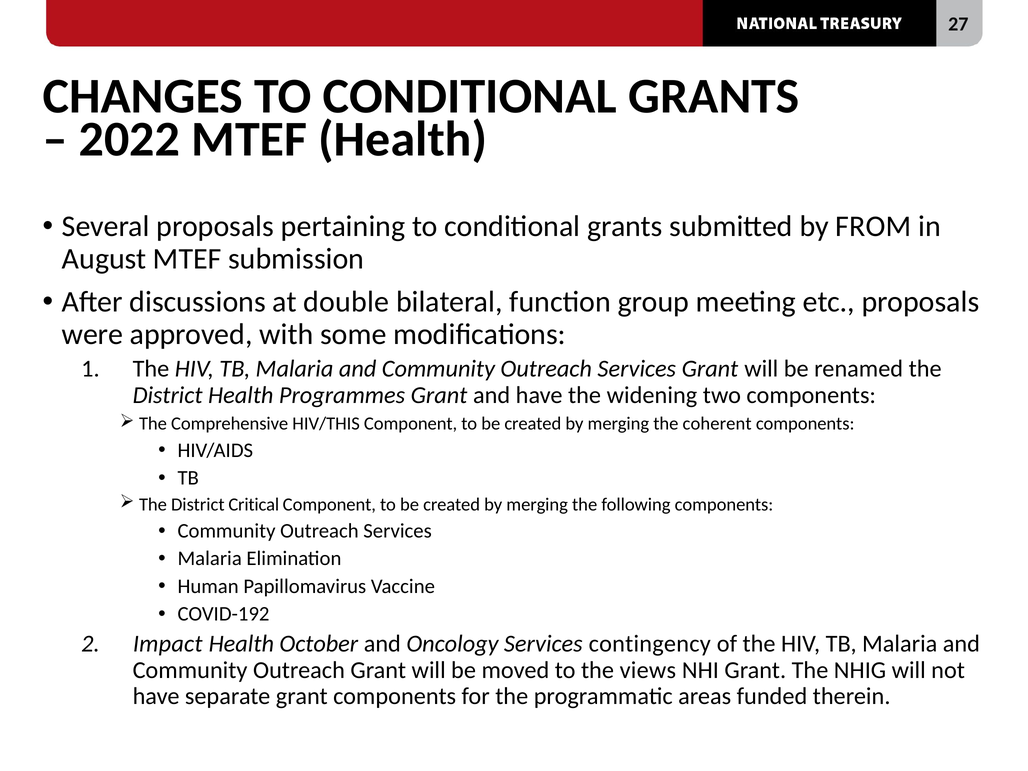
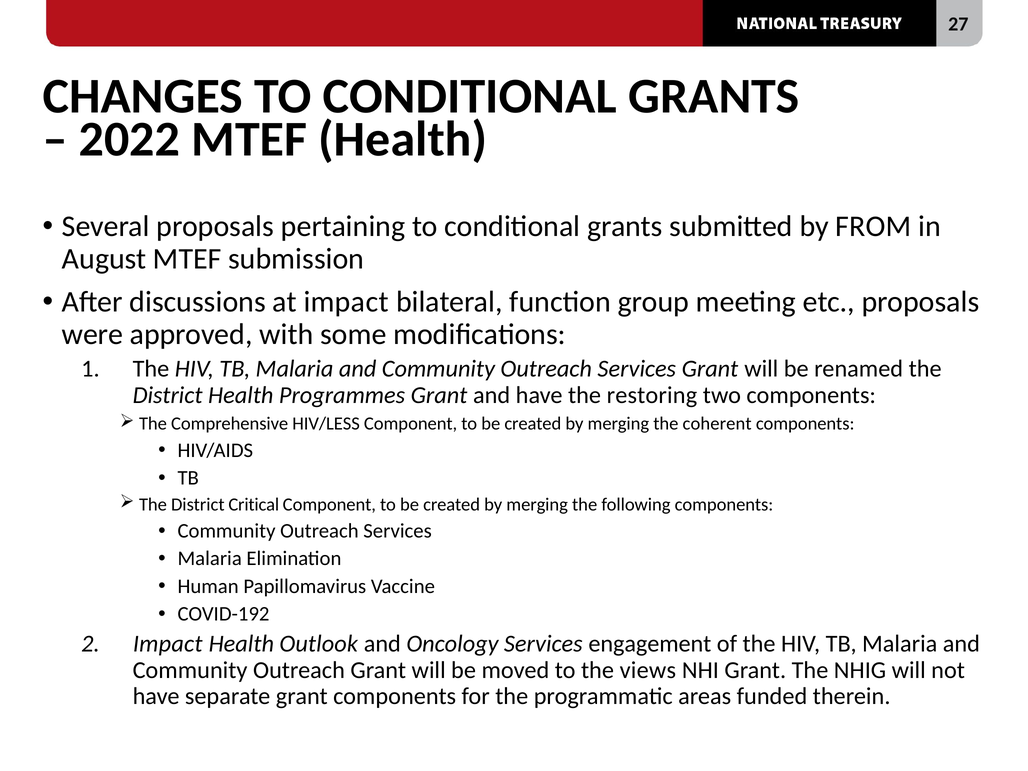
at double: double -> impact
widening: widening -> restoring
HIV/THIS: HIV/THIS -> HIV/LESS
October: October -> Outlook
contingency: contingency -> engagement
